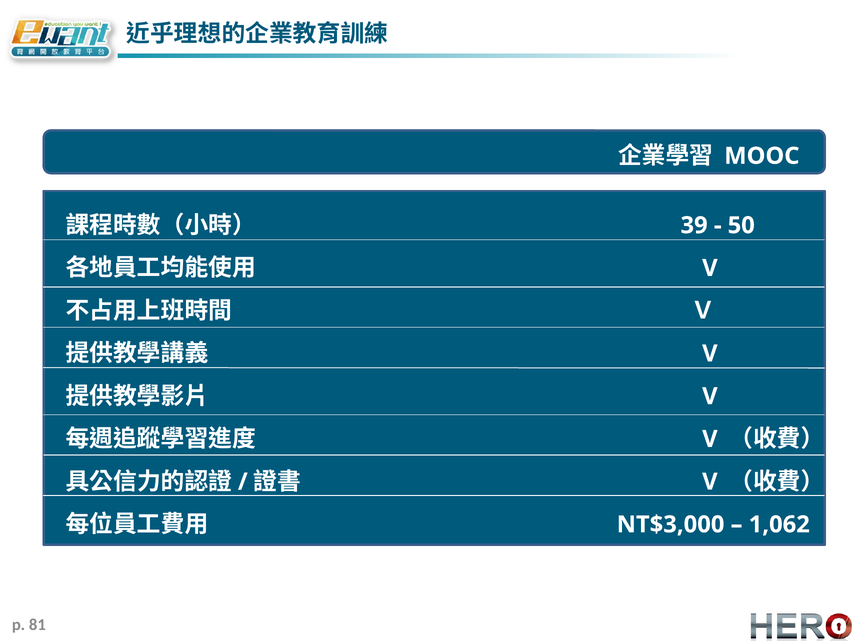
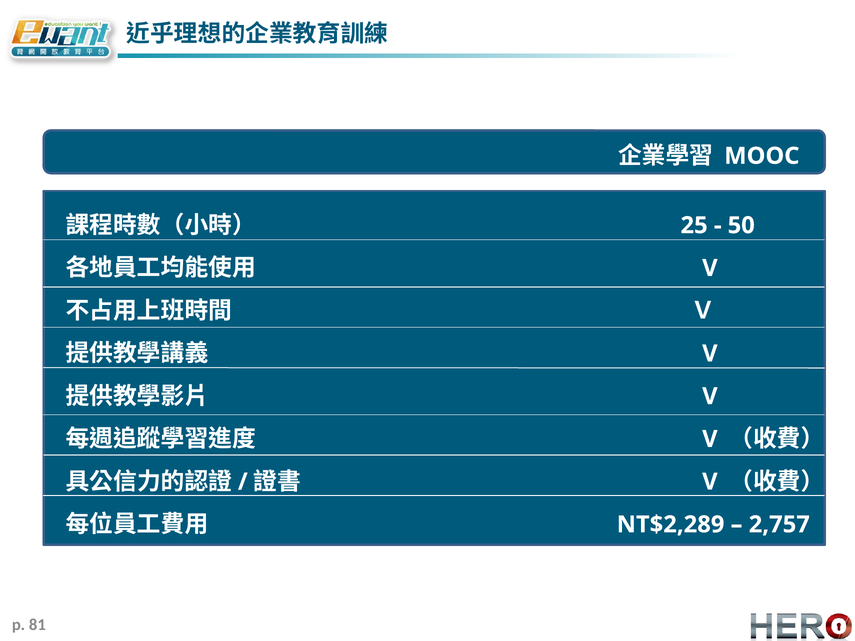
39: 39 -> 25
NT$3,000: NT$3,000 -> NT$2,289
1,062: 1,062 -> 2,757
